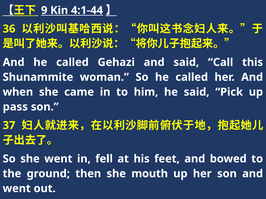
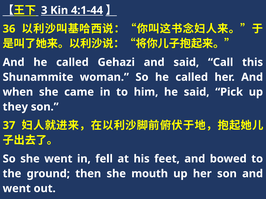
9: 9 -> 3
pass: pass -> they
